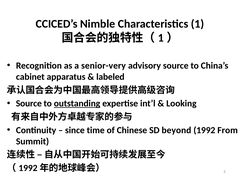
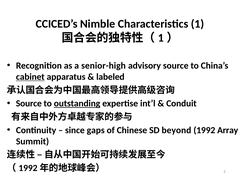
senior-very: senior-very -> senior-high
cabinet underline: none -> present
Looking: Looking -> Conduit
time: time -> gaps
From: From -> Array
